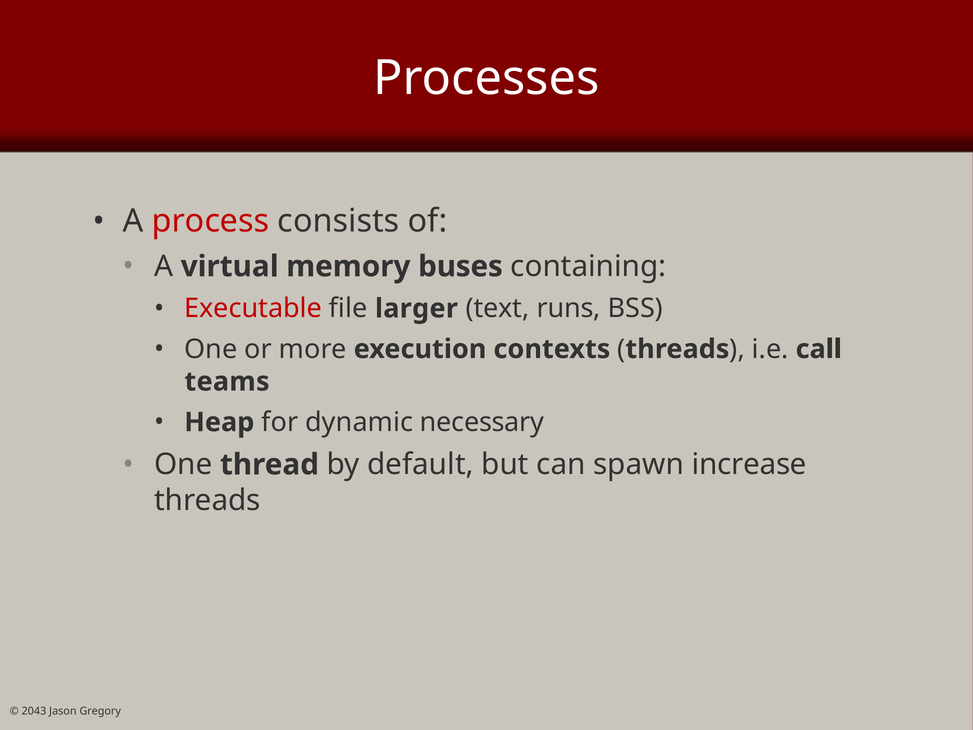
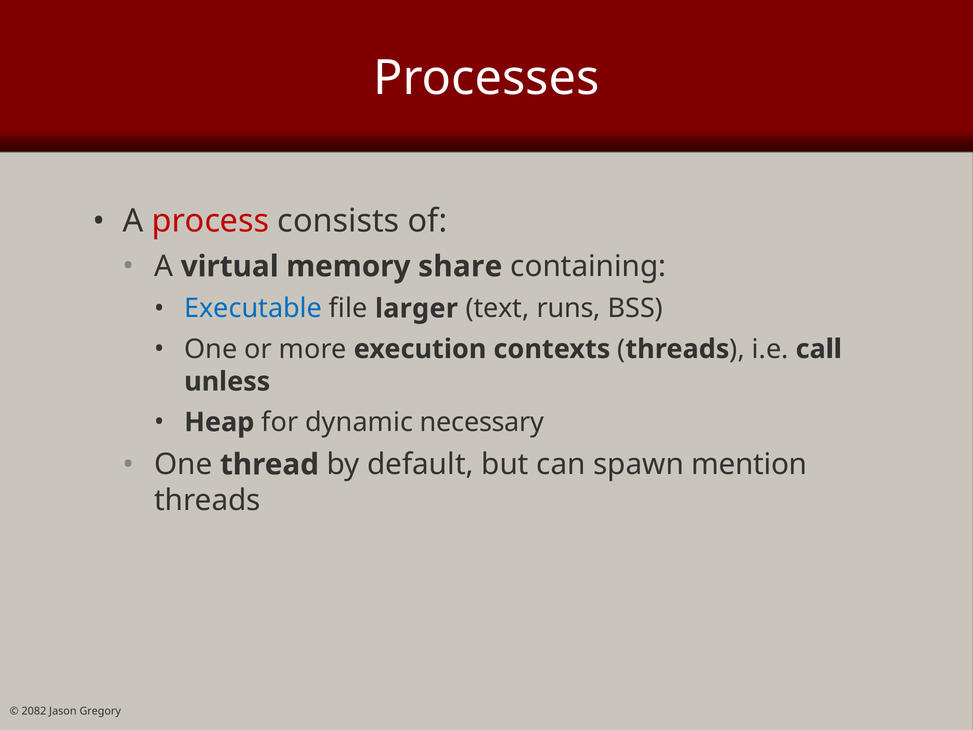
buses: buses -> share
Executable colour: red -> blue
teams: teams -> unless
increase: increase -> mention
2043: 2043 -> 2082
